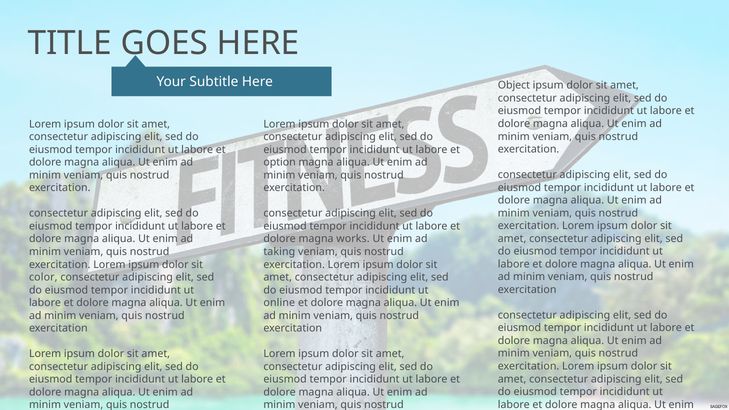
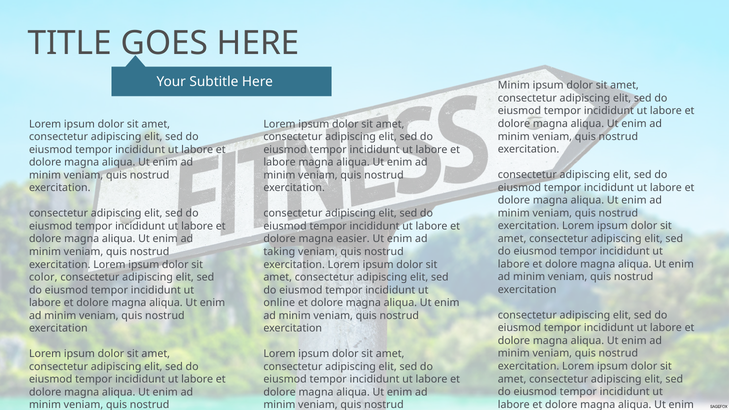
Object at (514, 85): Object -> Minim
option at (280, 162): option -> labore
works: works -> easier
